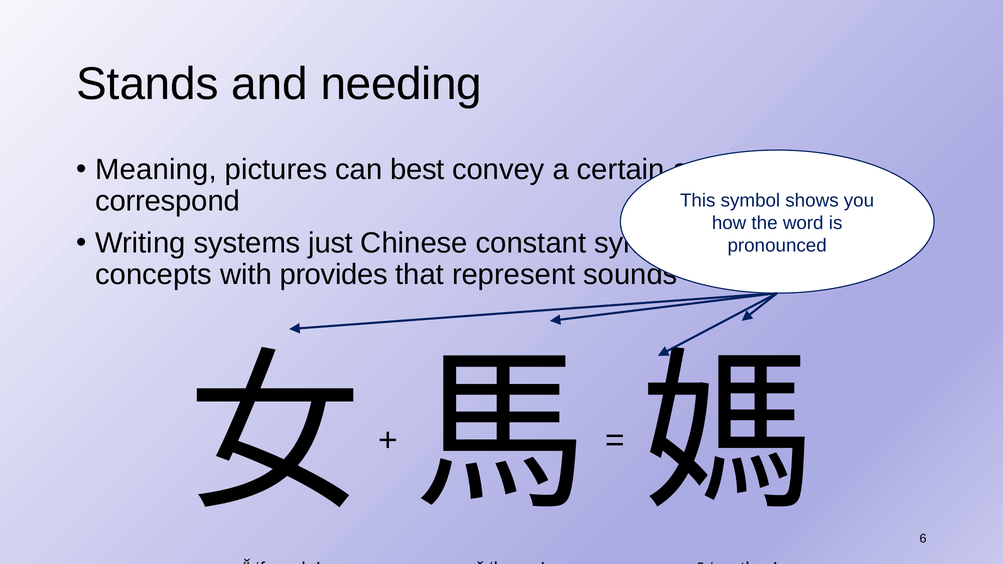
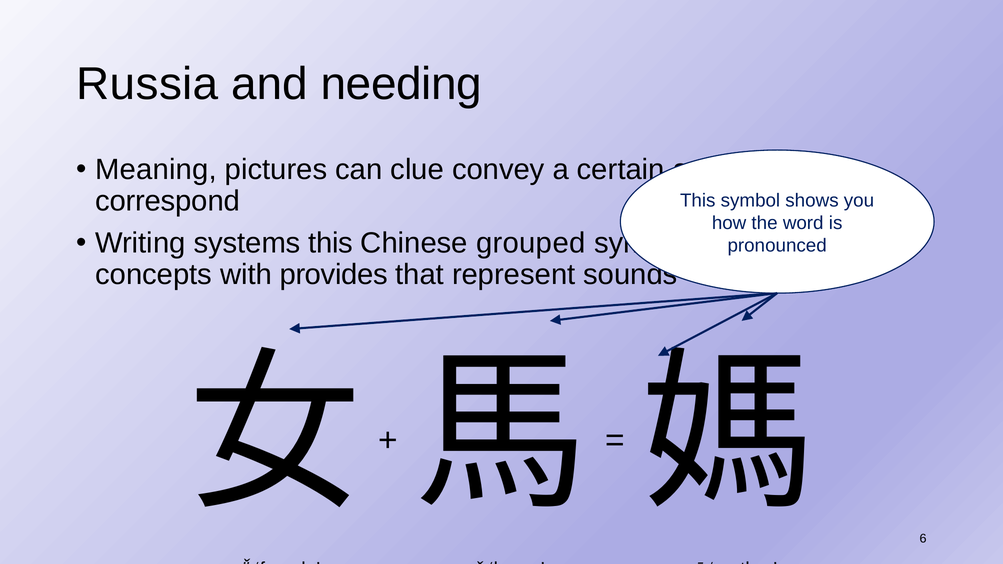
Stands: Stands -> Russia
can best: best -> clue
systems just: just -> this
constant: constant -> grouped
